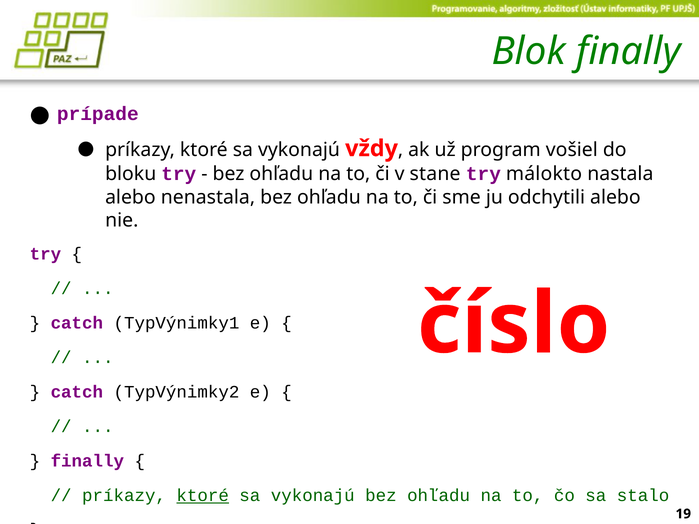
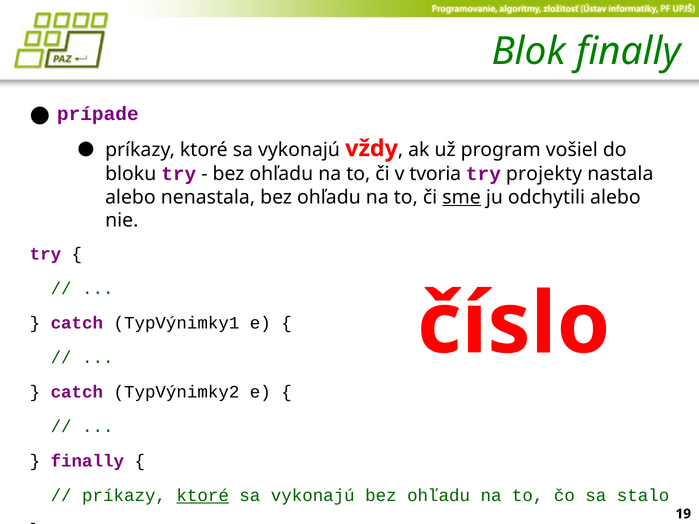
stane: stane -> tvoria
málokto: málokto -> projekty
sme underline: none -> present
